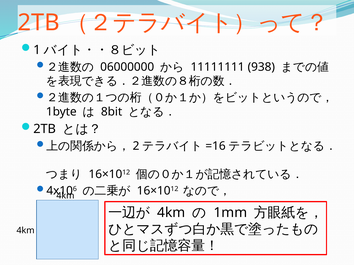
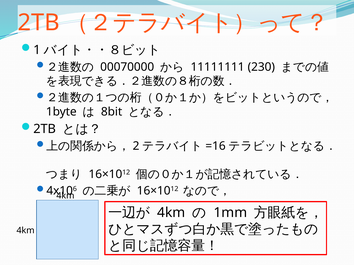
06000000: 06000000 -> 00070000
938: 938 -> 230
